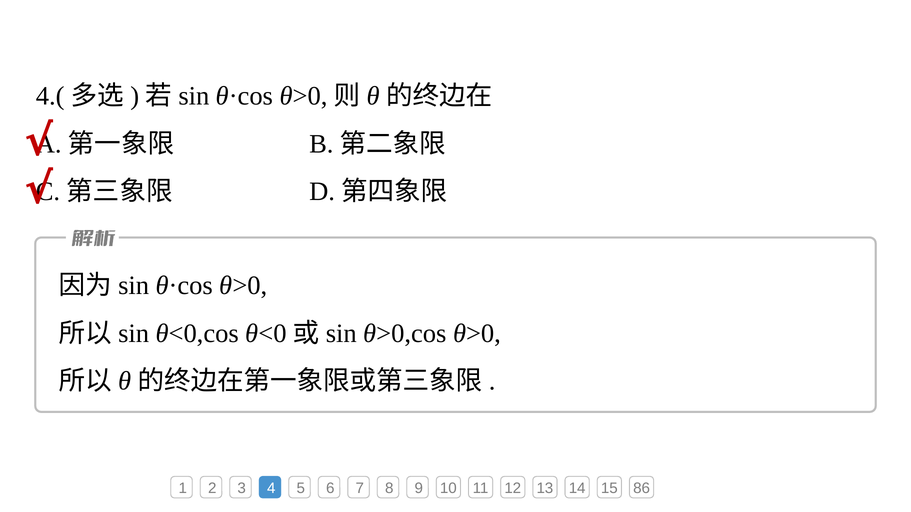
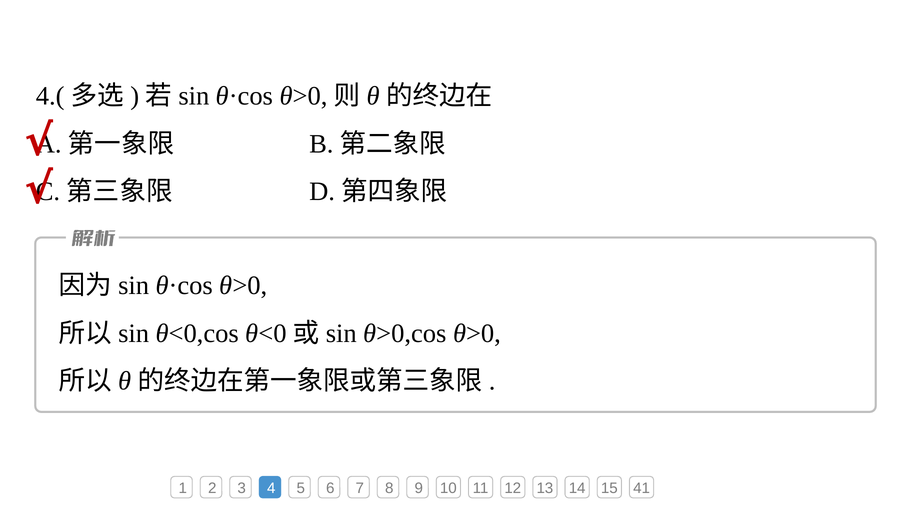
86: 86 -> 41
